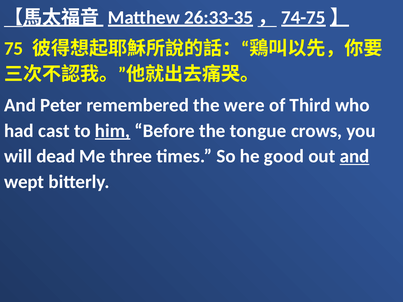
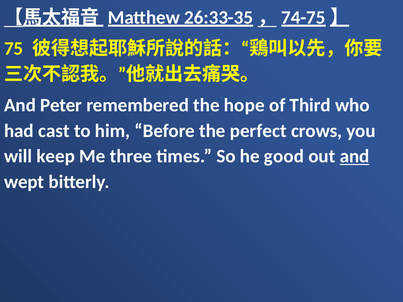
were: were -> hope
him underline: present -> none
tongue: tongue -> perfect
dead: dead -> keep
